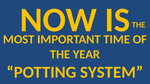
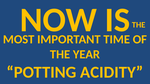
SYSTEM: SYSTEM -> ACIDITY
